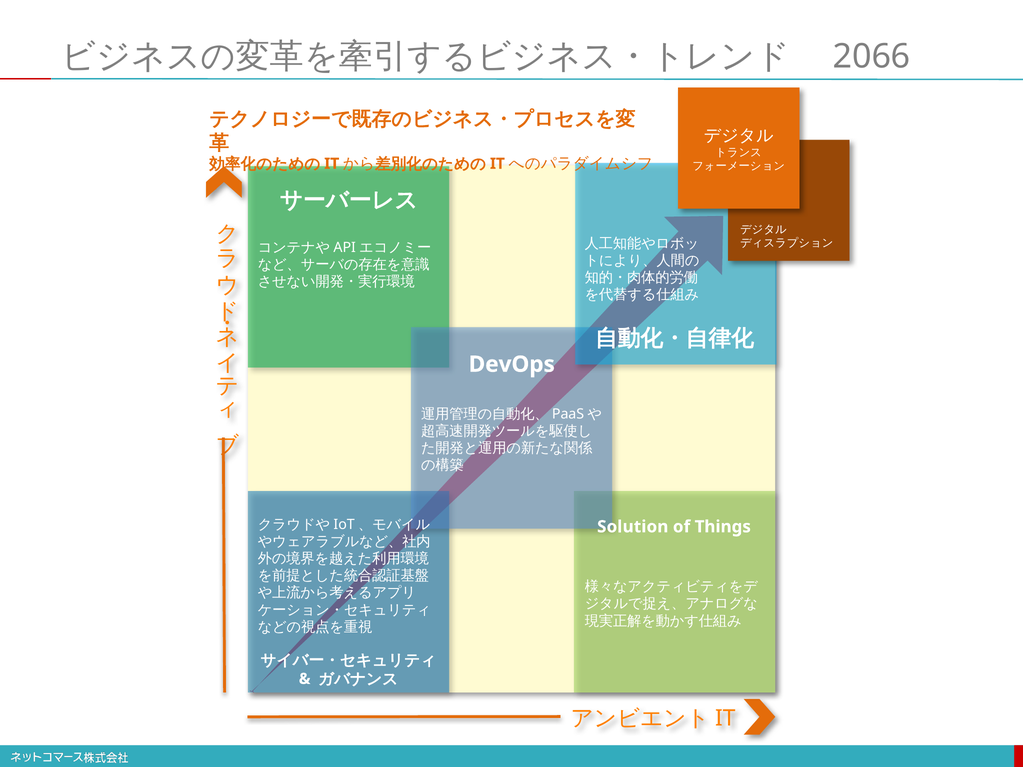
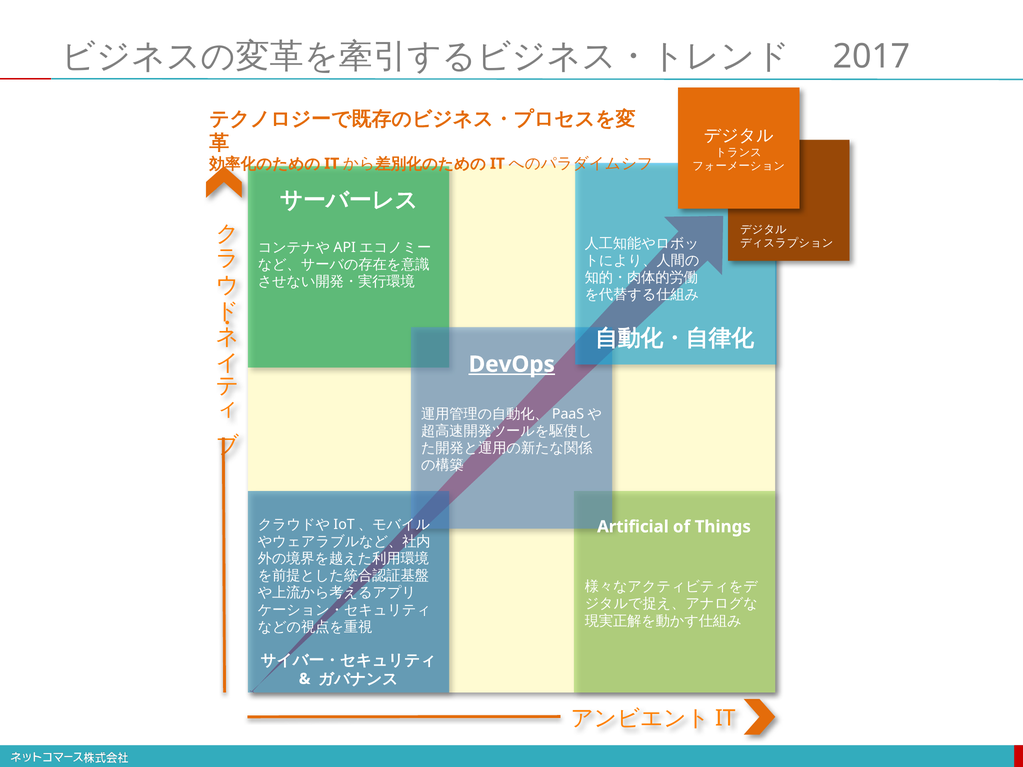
2066: 2066 -> 2017
DevOps underline: none -> present
Solution: Solution -> Artificial
